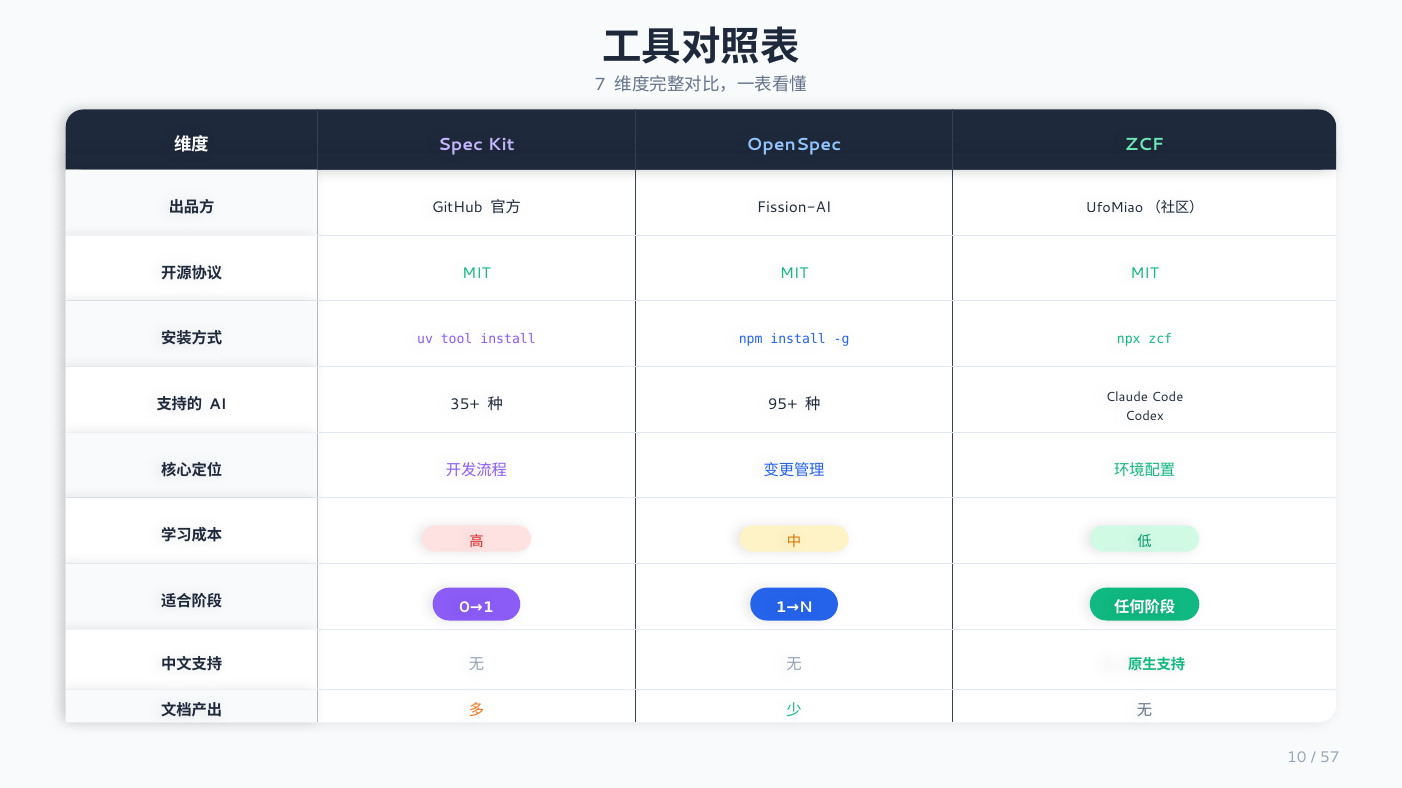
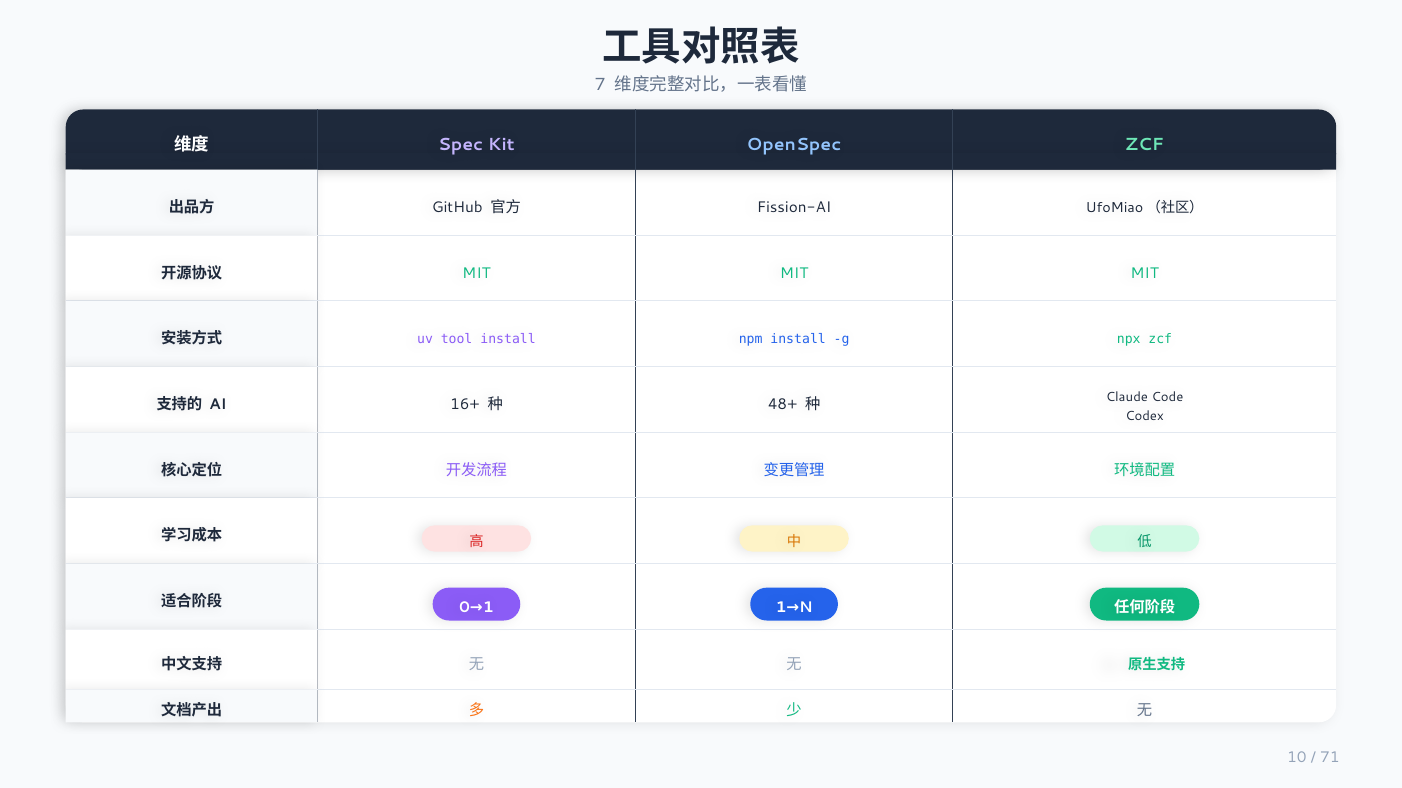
35+: 35+ -> 16+
95+: 95+ -> 48+
57: 57 -> 71
